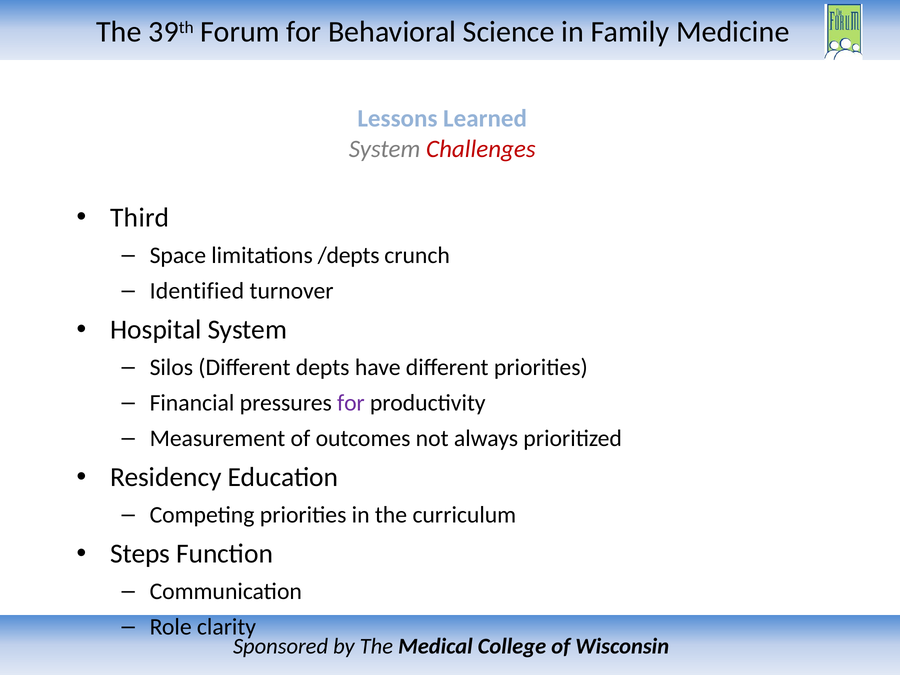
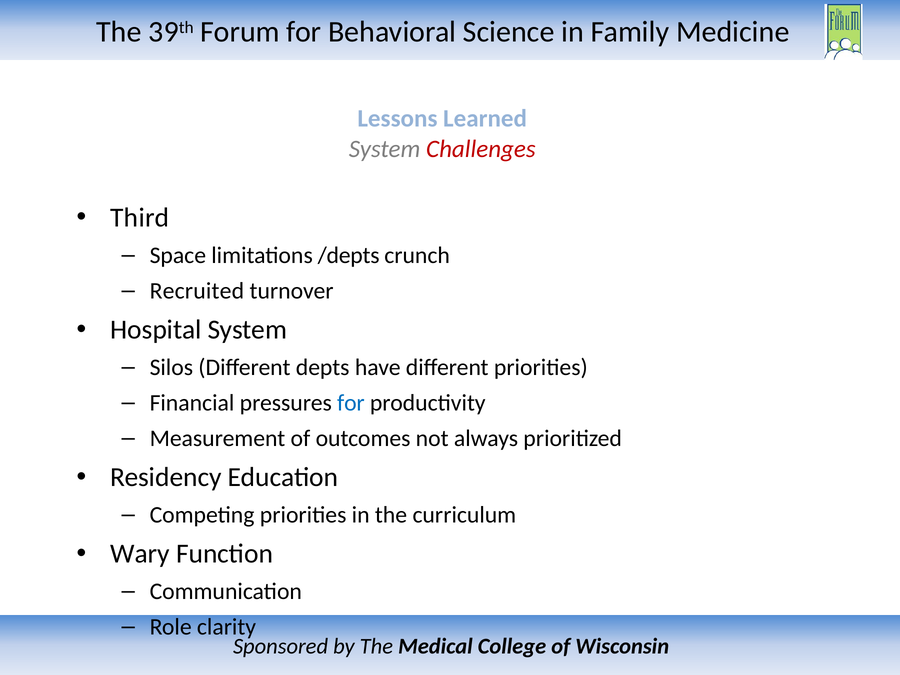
Identified: Identified -> Recruited
for at (351, 403) colour: purple -> blue
Steps: Steps -> Wary
